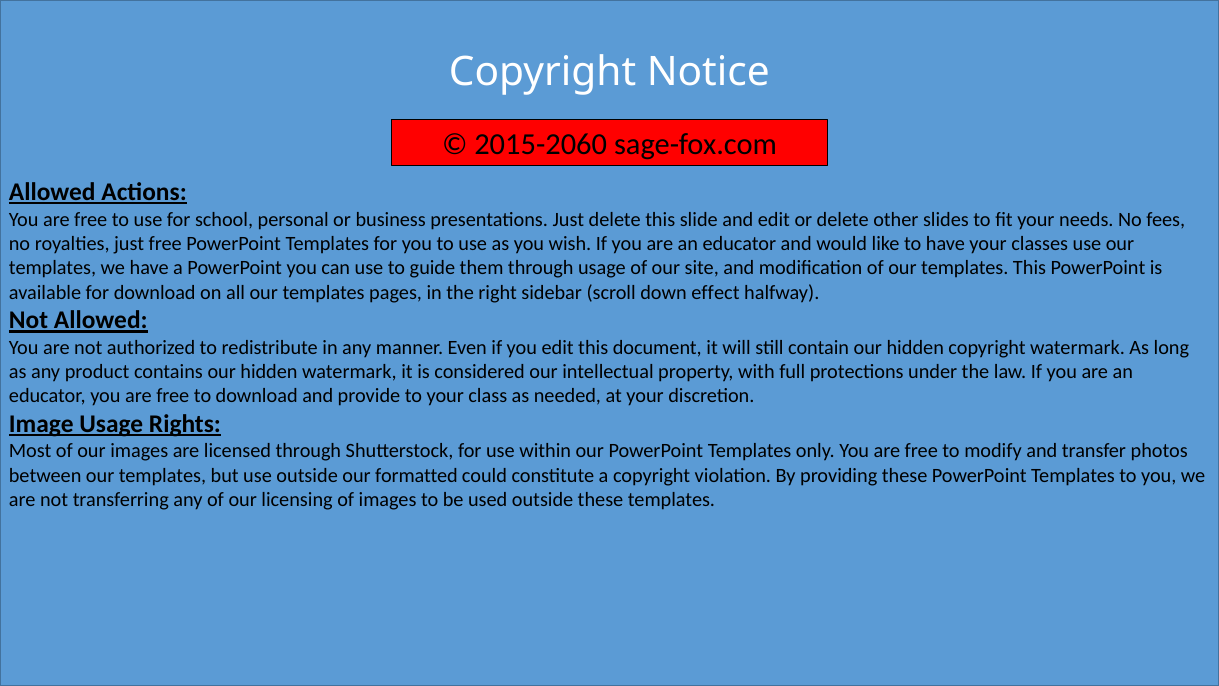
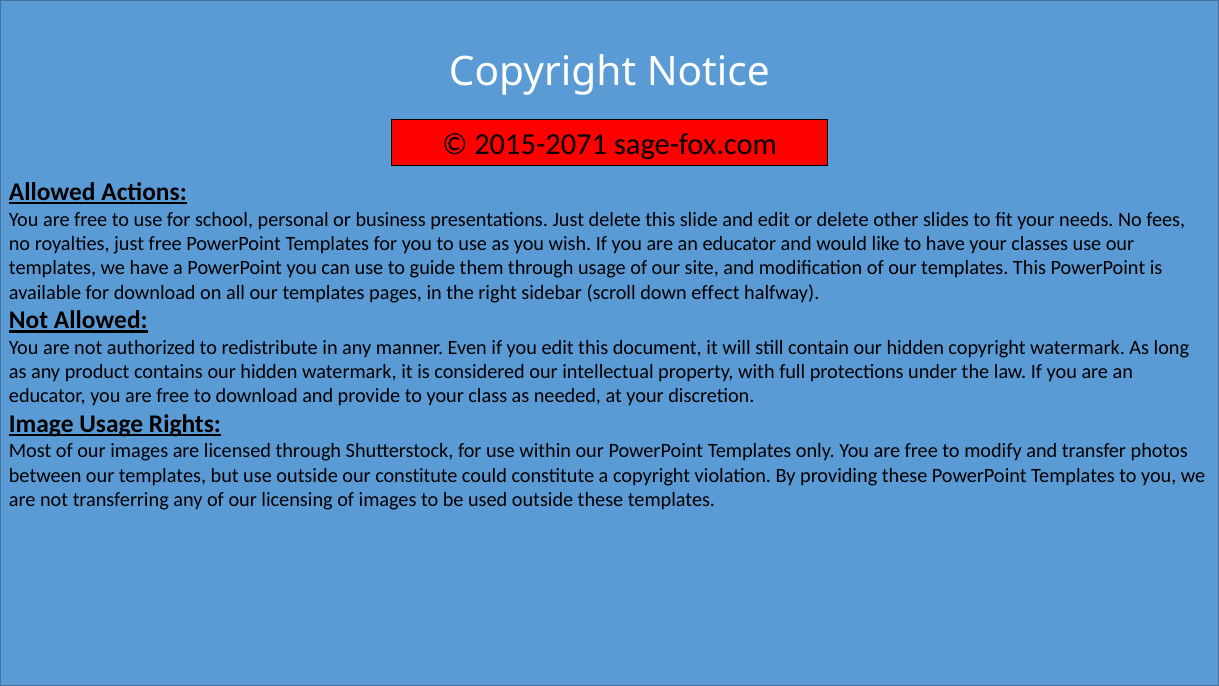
2015-2060: 2015-2060 -> 2015-2071
our formatted: formatted -> constitute
